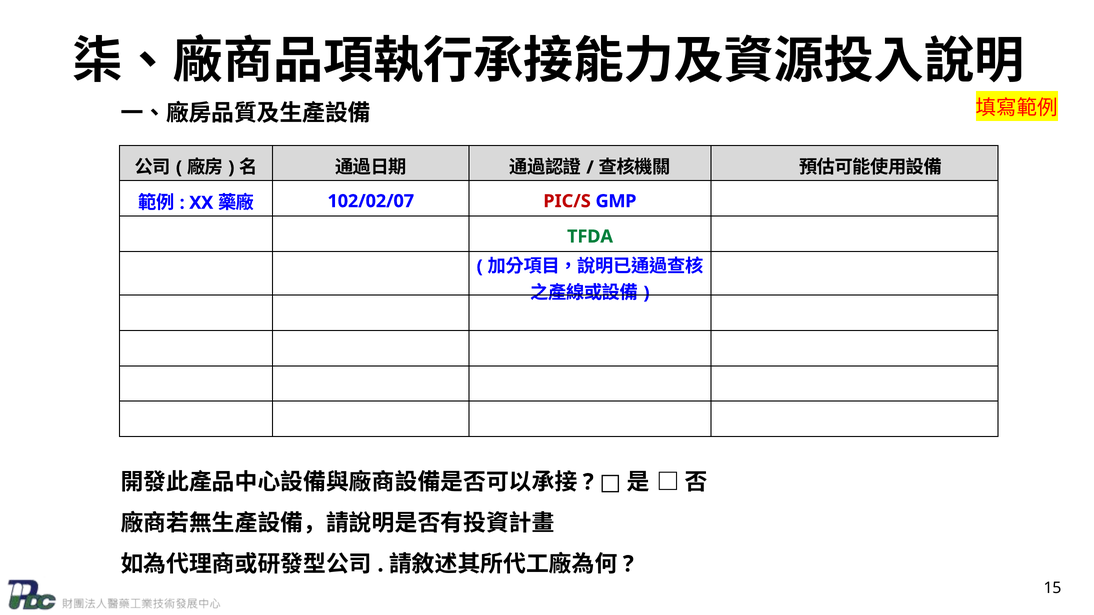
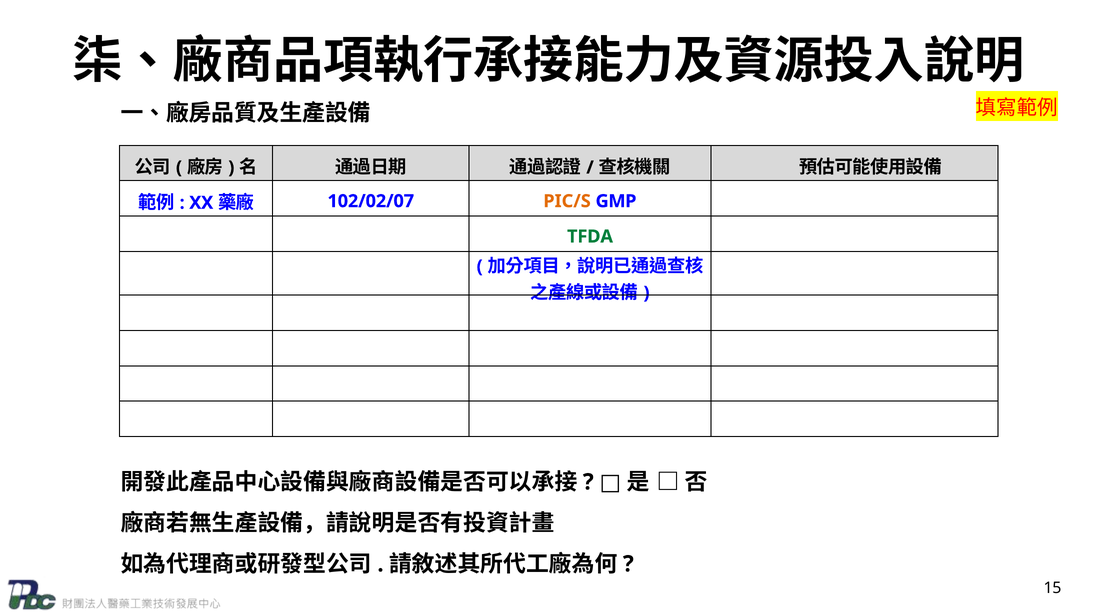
PIC/S colour: red -> orange
